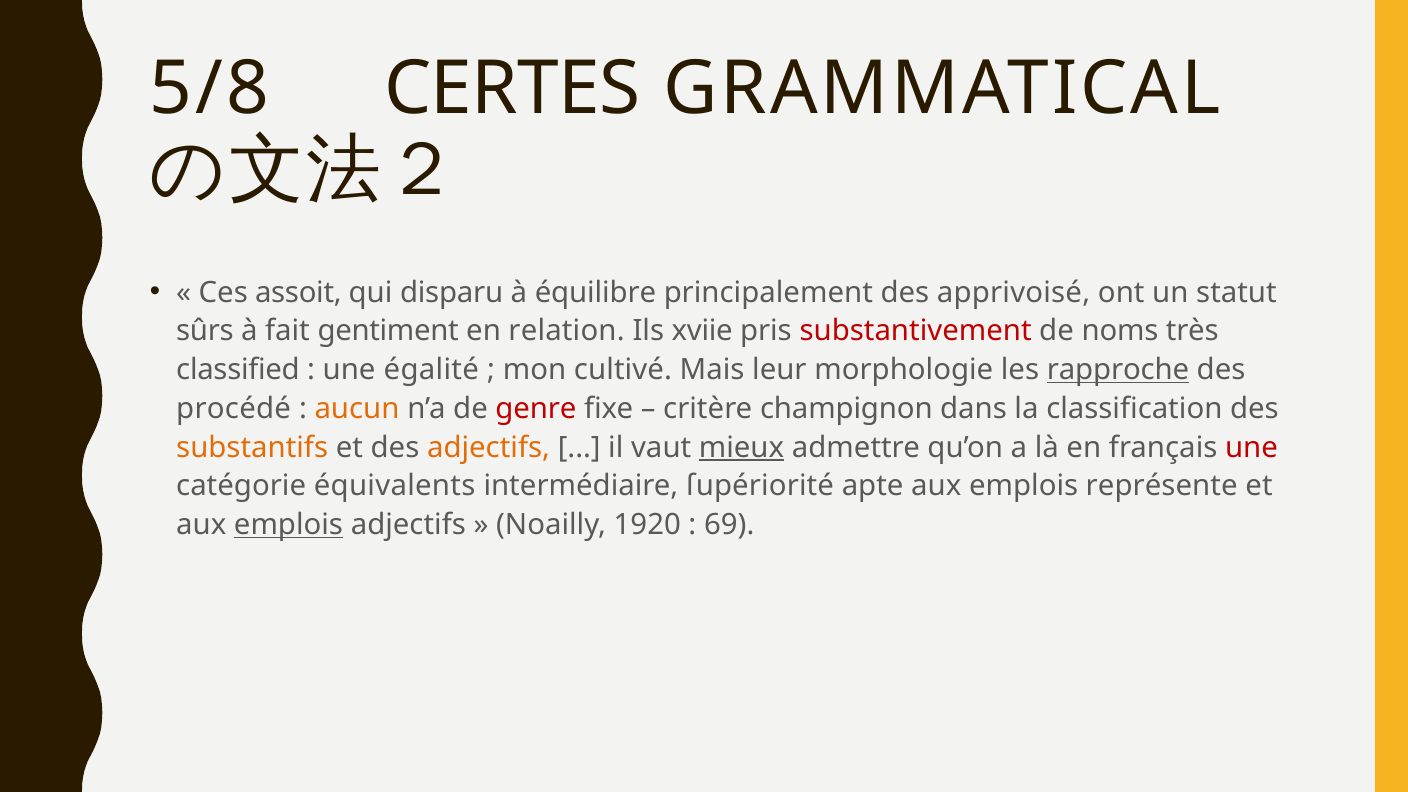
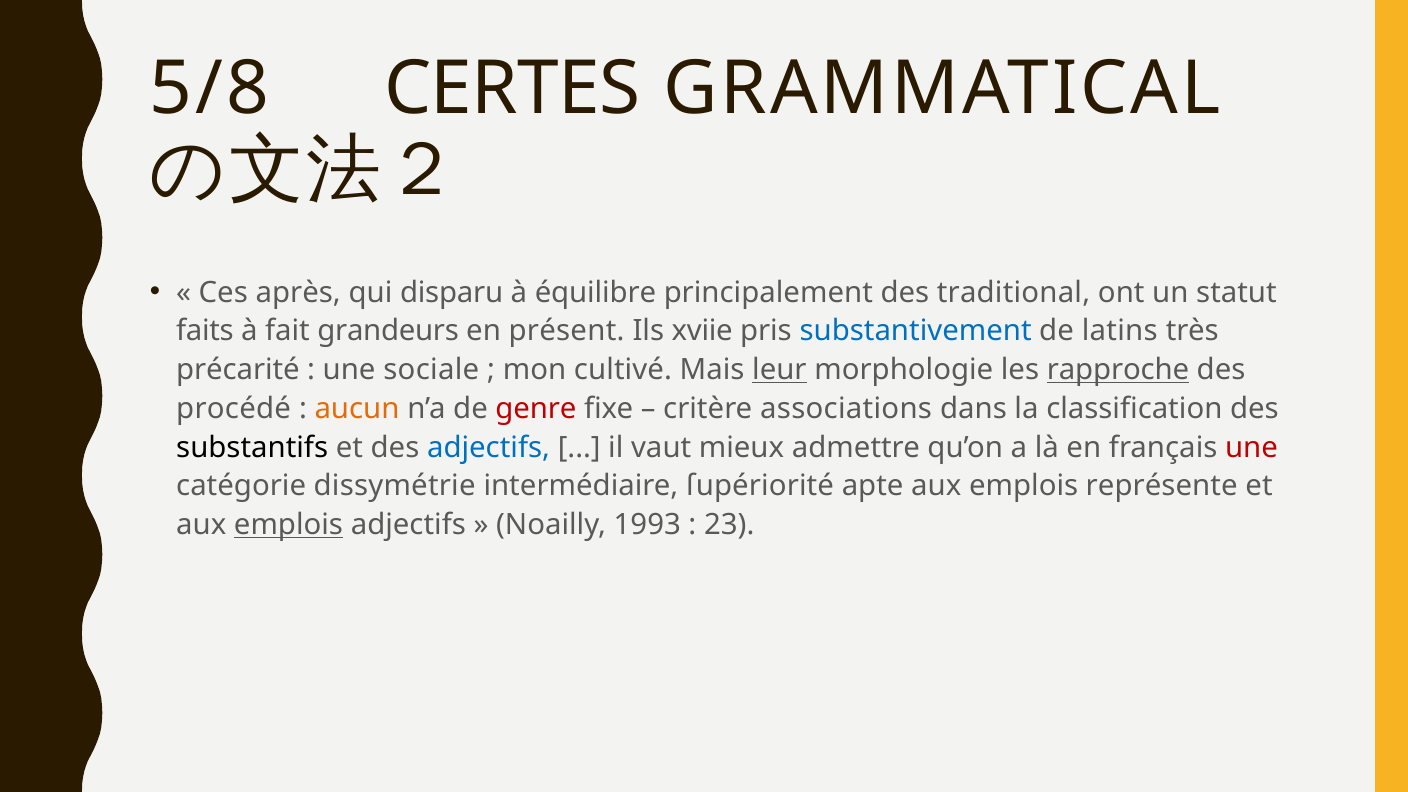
assoit: assoit -> après
apprivoisé: apprivoisé -> traditional
sûrs: sûrs -> faits
gentiment: gentiment -> grandeurs
relation: relation -> présent
substantivement colour: red -> blue
noms: noms -> latins
classified: classified -> précarité
égalité: égalité -> sociale
leur underline: none -> present
champignon: champignon -> associations
substantifs colour: orange -> black
adjectifs at (489, 447) colour: orange -> blue
mieux underline: present -> none
équivalents: équivalents -> dissymétrie
1920: 1920 -> 1993
69: 69 -> 23
